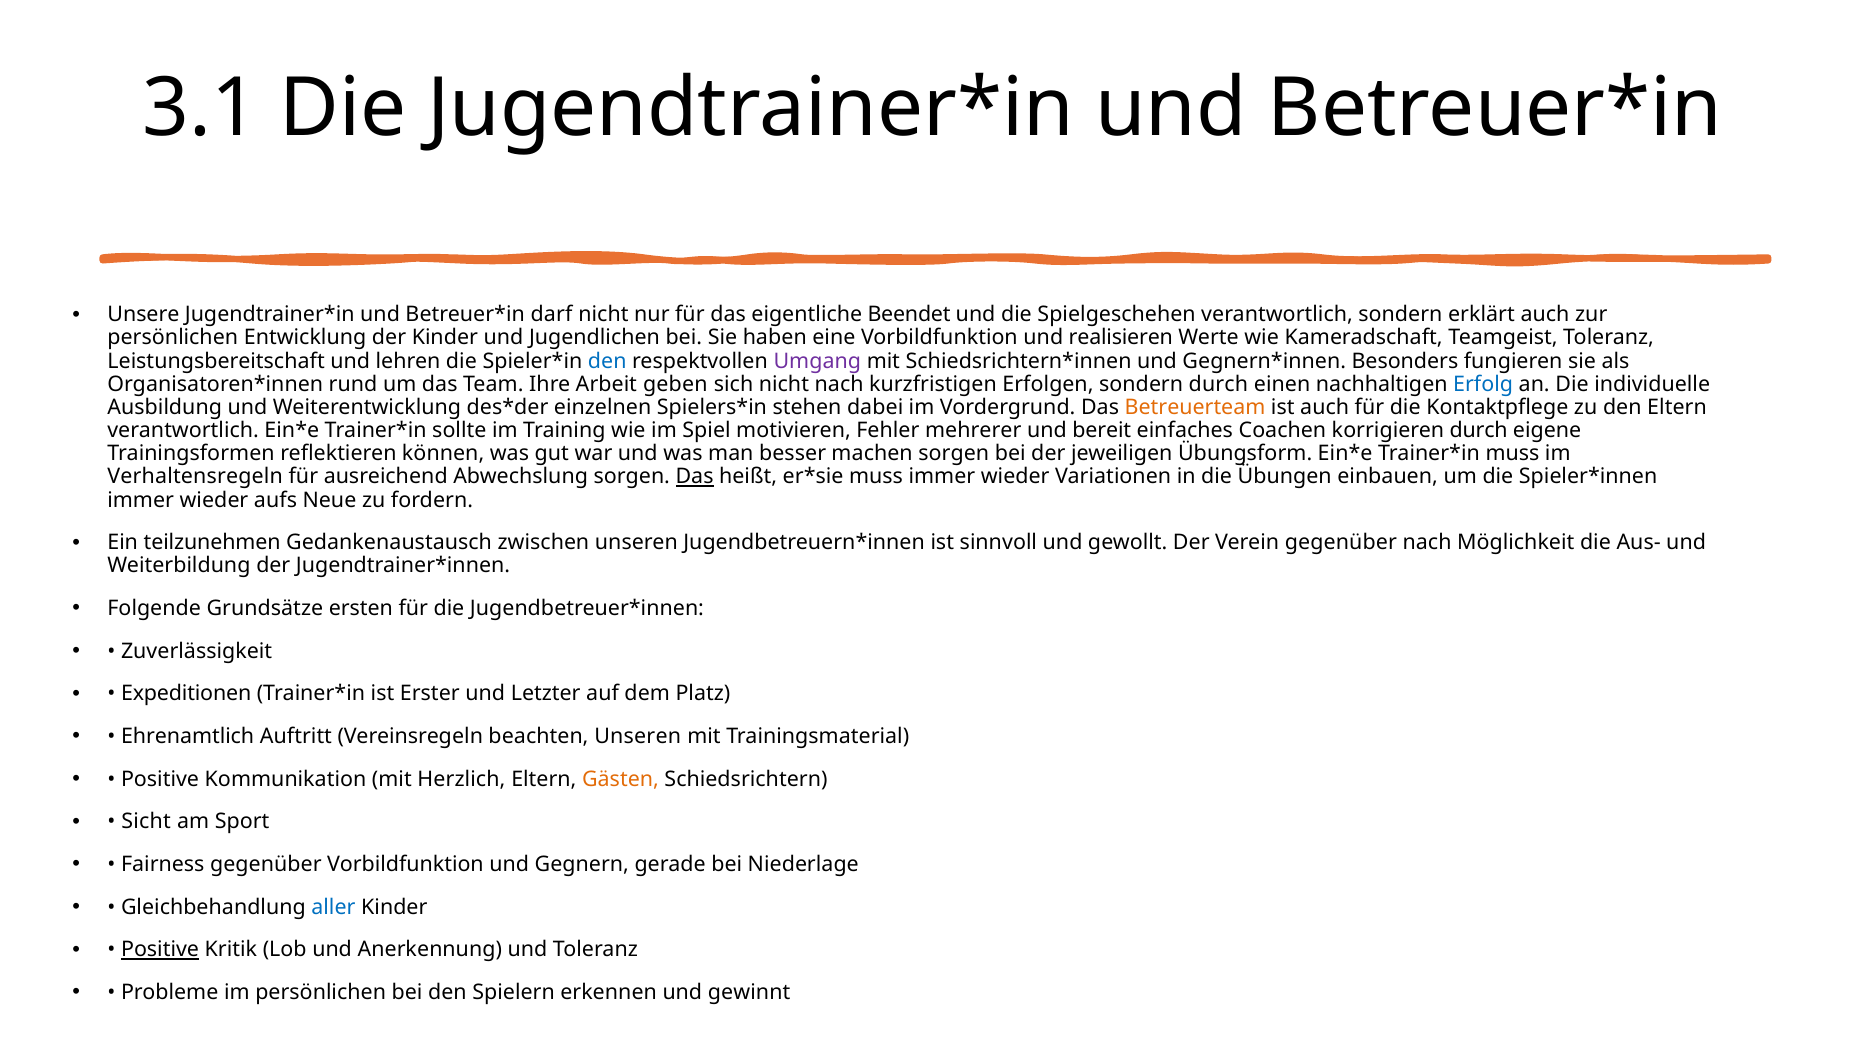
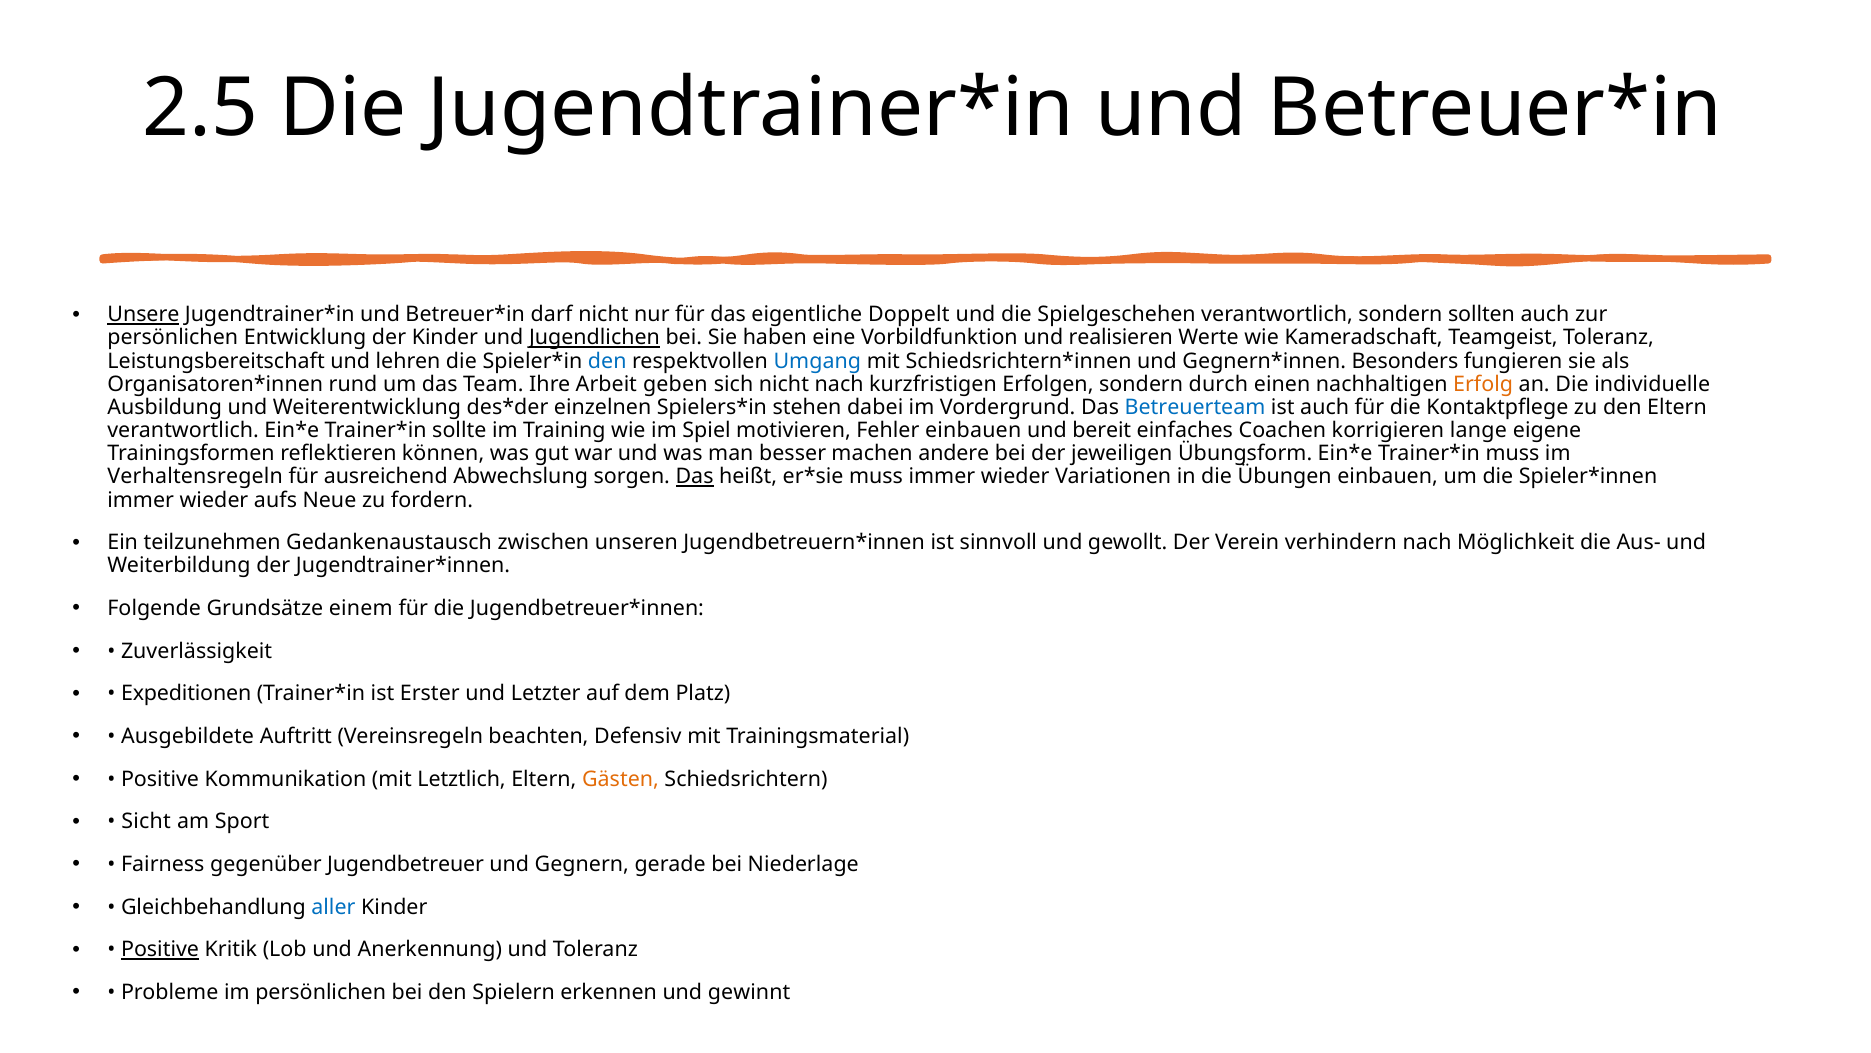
3.1: 3.1 -> 2.5
Unsere underline: none -> present
Beendet: Beendet -> Doppelt
erklärt: erklärt -> sollten
Jugendlichen underline: none -> present
Umgang colour: purple -> blue
Erfolg colour: blue -> orange
Betreuerteam colour: orange -> blue
Fehler mehrerer: mehrerer -> einbauen
korrigieren durch: durch -> lange
machen sorgen: sorgen -> andere
Verein gegenüber: gegenüber -> verhindern
ersten: ersten -> einem
Ehrenamtlich: Ehrenamtlich -> Ausgebildete
beachten Unseren: Unseren -> Defensiv
Herzlich: Herzlich -> Letztlich
gegenüber Vorbildfunktion: Vorbildfunktion -> Jugendbetreuer
